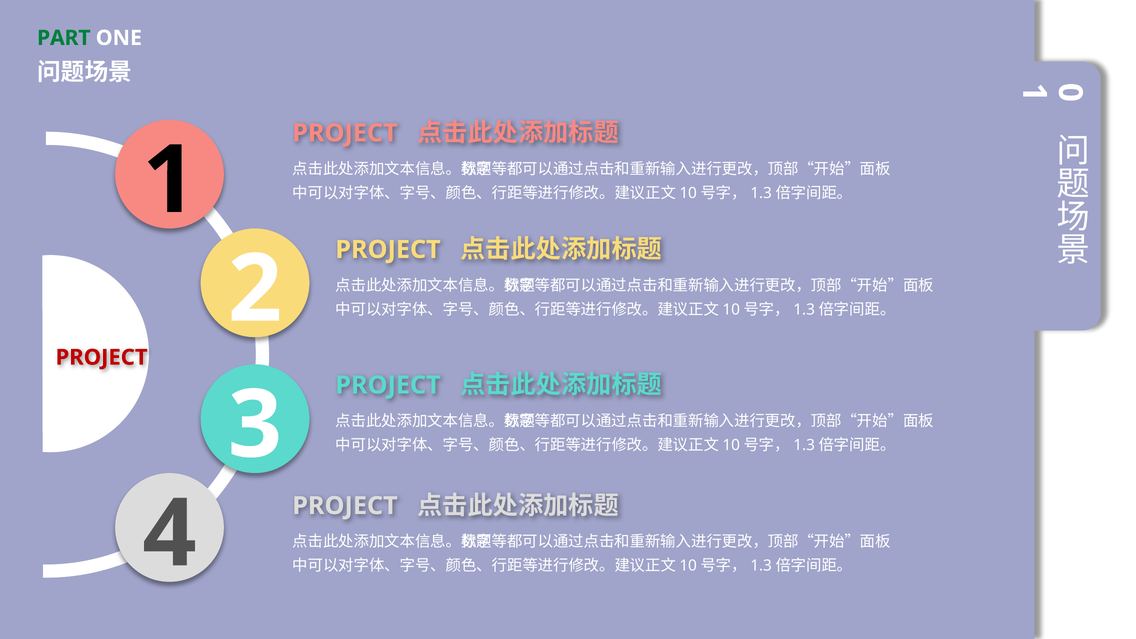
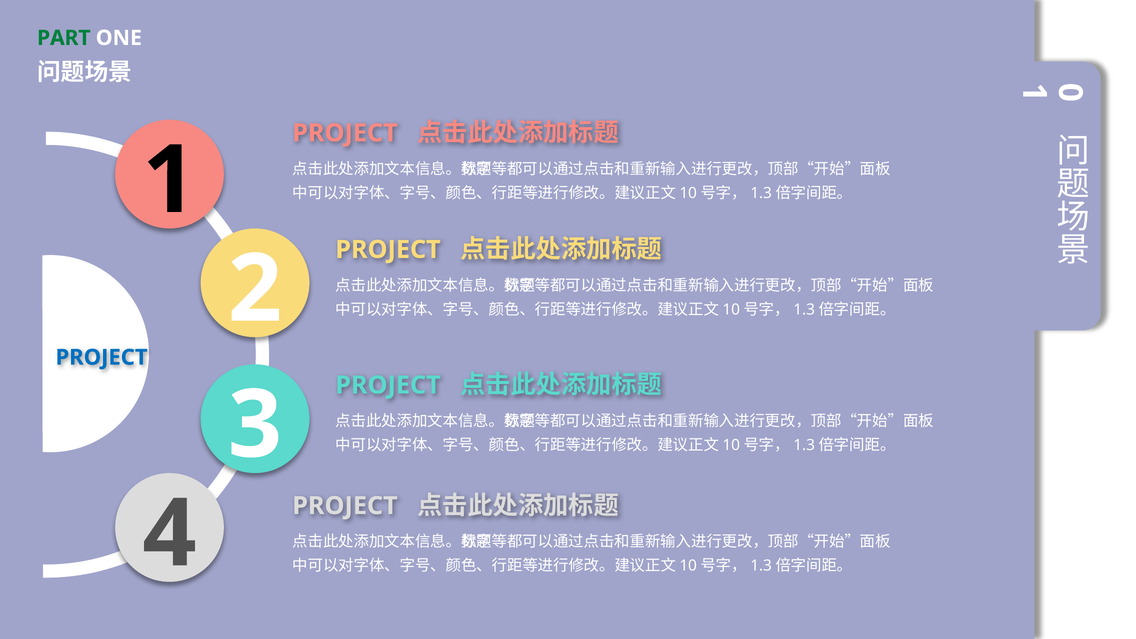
PROJECT at (102, 357) colour: red -> blue
